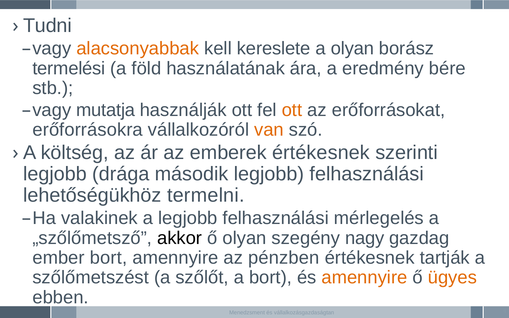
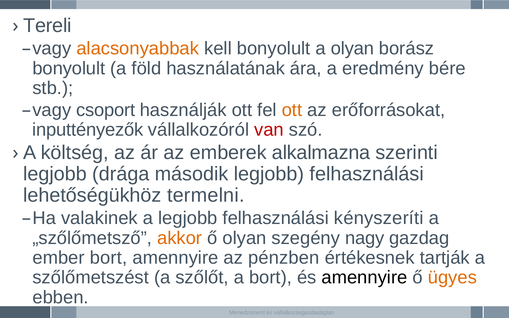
Tudni: Tudni -> Tereli
kell kereslete: kereslete -> bonyolult
termelési at (69, 68): termelési -> bonyolult
mutatja: mutatja -> csoport
erőforrásokra: erőforrásokra -> inputtényezők
van colour: orange -> red
emberek értékesnek: értékesnek -> alkalmazna
mérlegelés: mérlegelés -> kényszeríti
akkor colour: black -> orange
amennyire at (364, 278) colour: orange -> black
